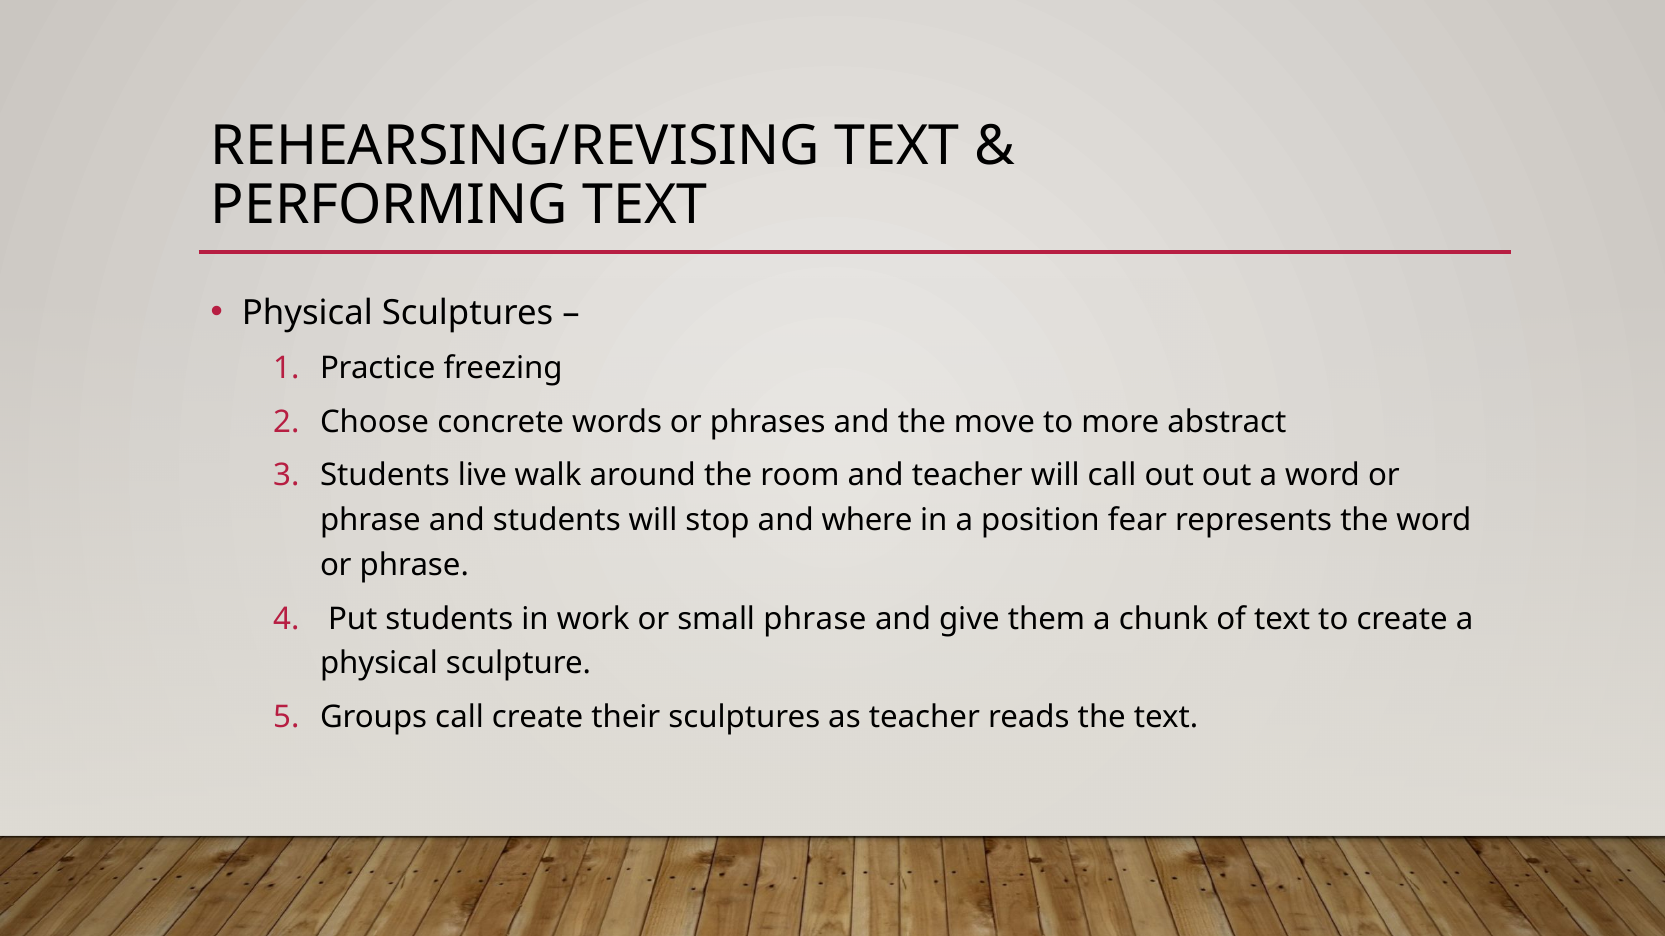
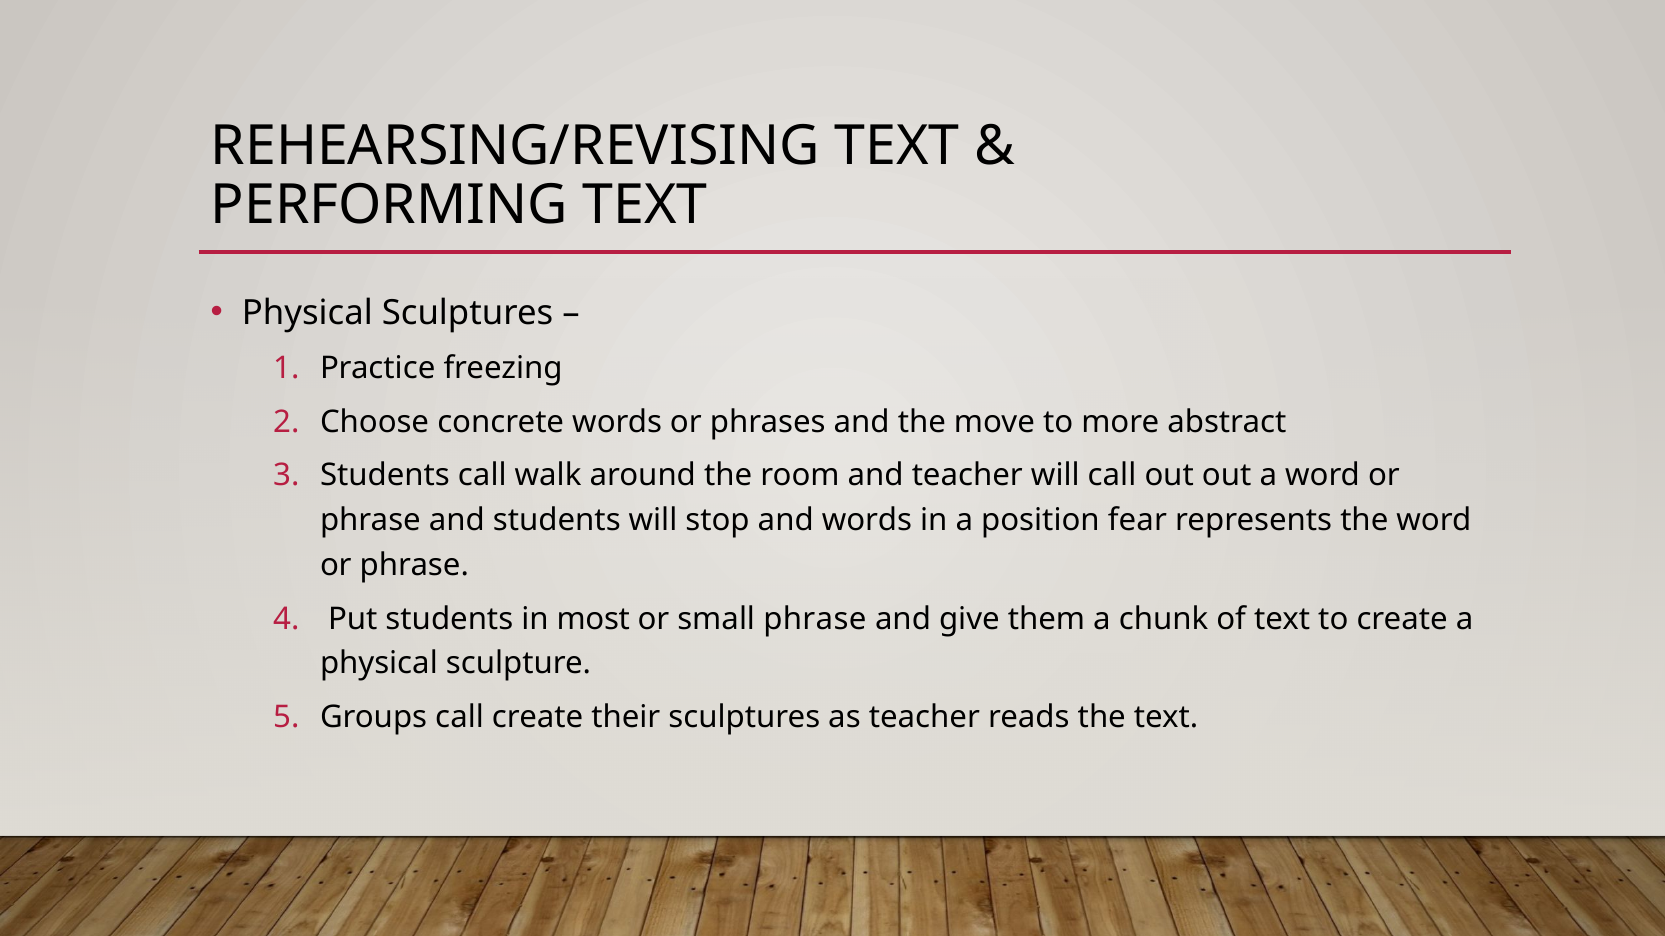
Students live: live -> call
and where: where -> words
work: work -> most
